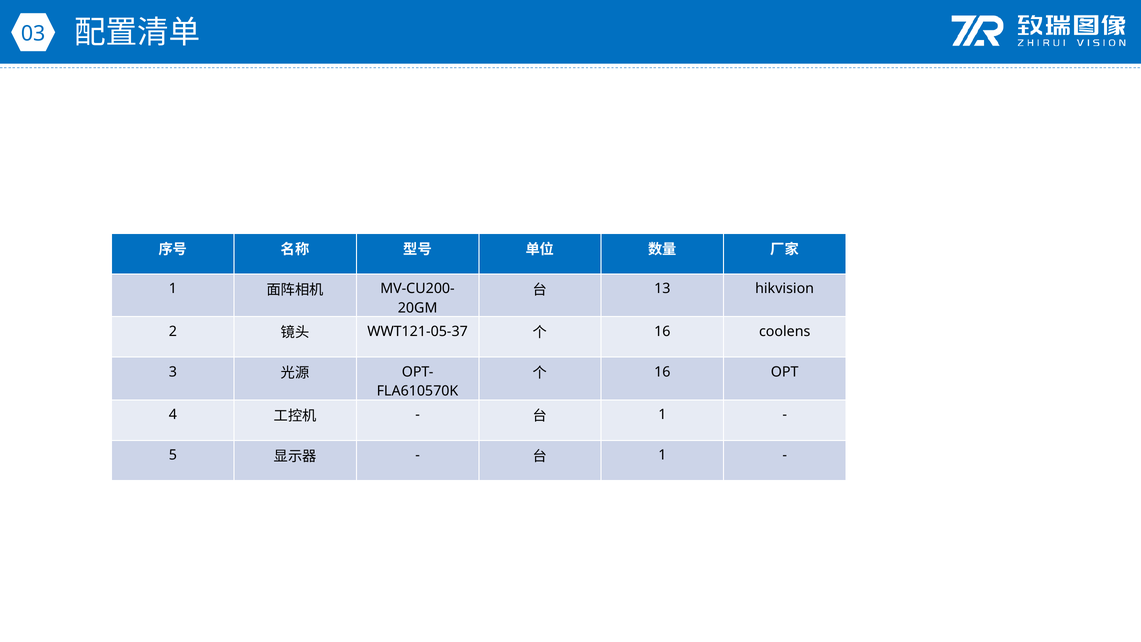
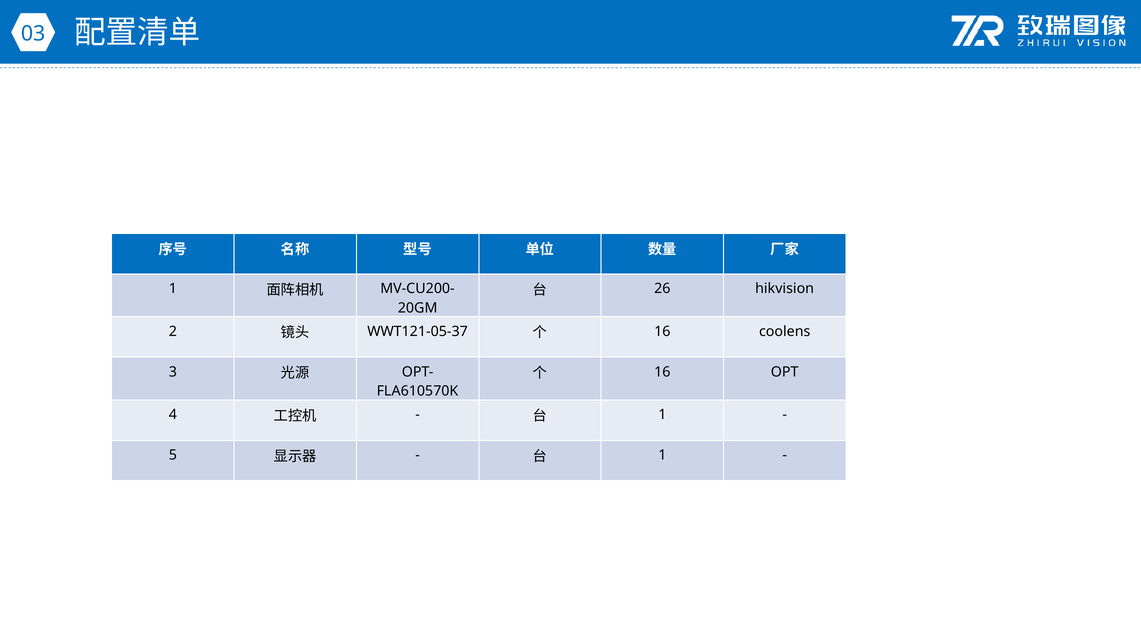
13: 13 -> 26
